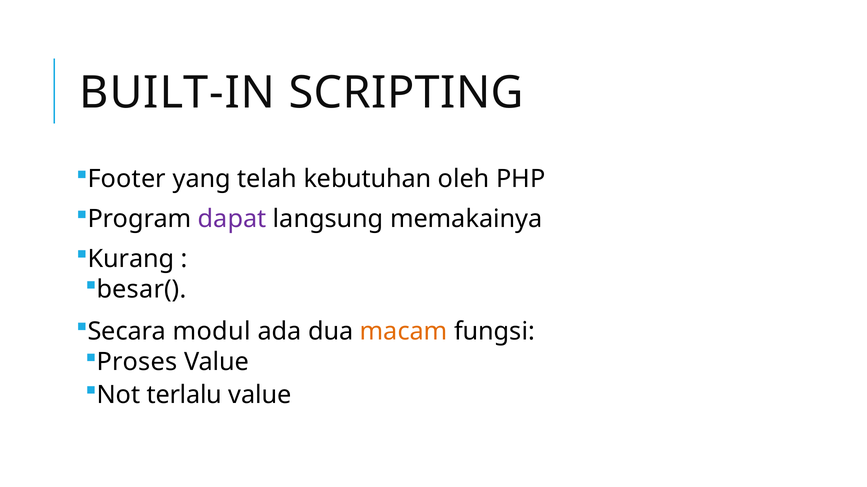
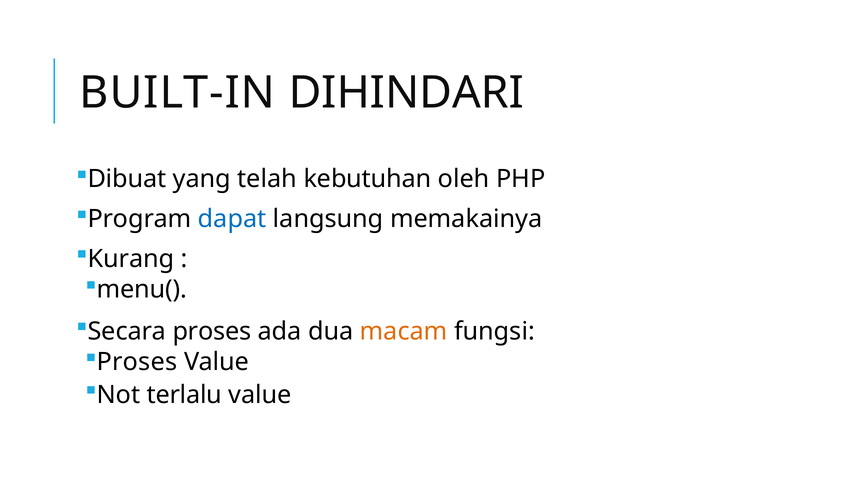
SCRIPTING: SCRIPTING -> DIHINDARI
Footer: Footer -> Dibuat
dapat colour: purple -> blue
besar(: besar( -> menu(
Secara modul: modul -> proses
